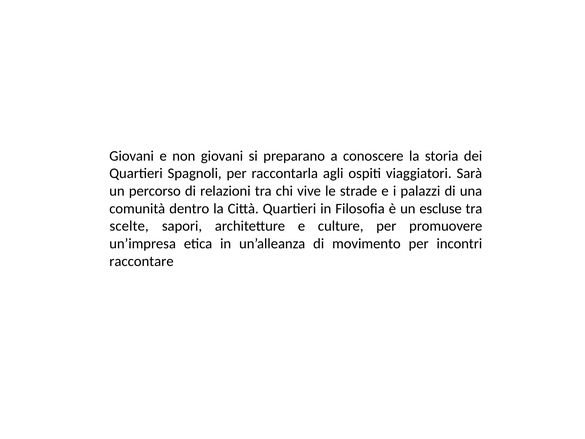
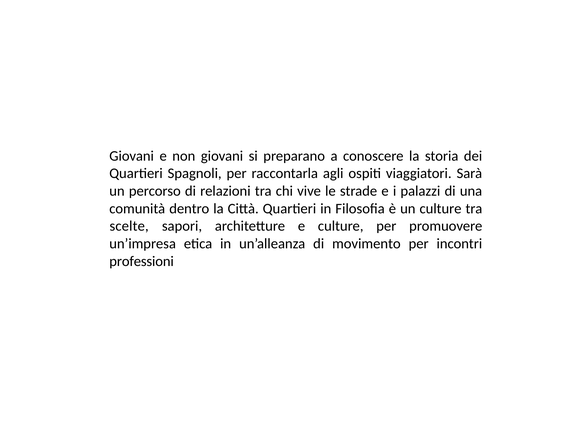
un escluse: escluse -> culture
raccontare: raccontare -> professioni
